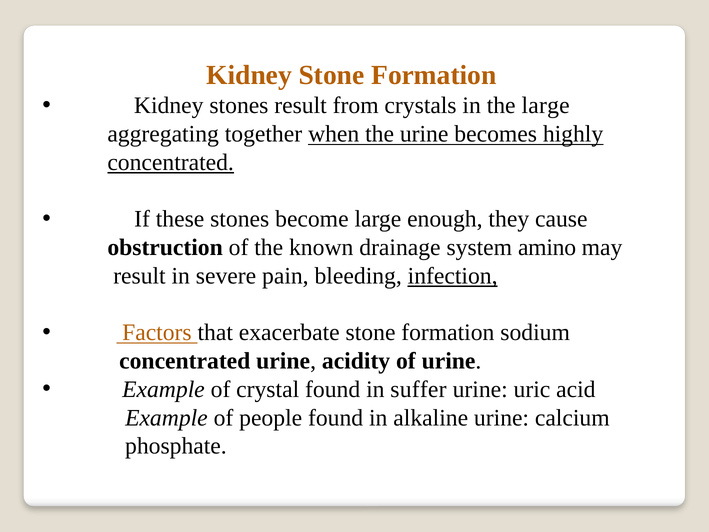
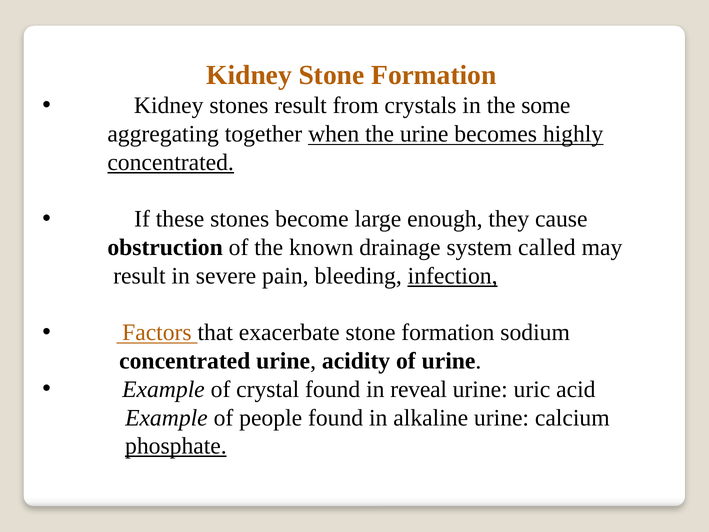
the large: large -> some
amino: amino -> called
suffer: suffer -> reveal
phosphate underline: none -> present
